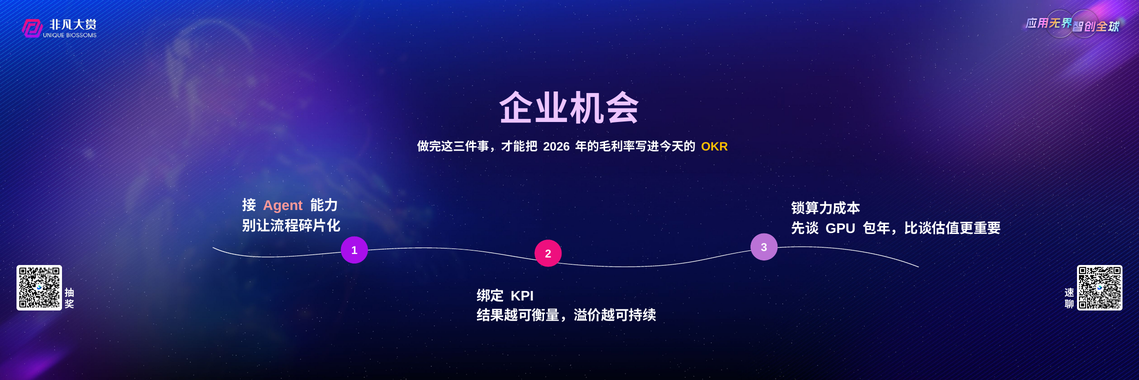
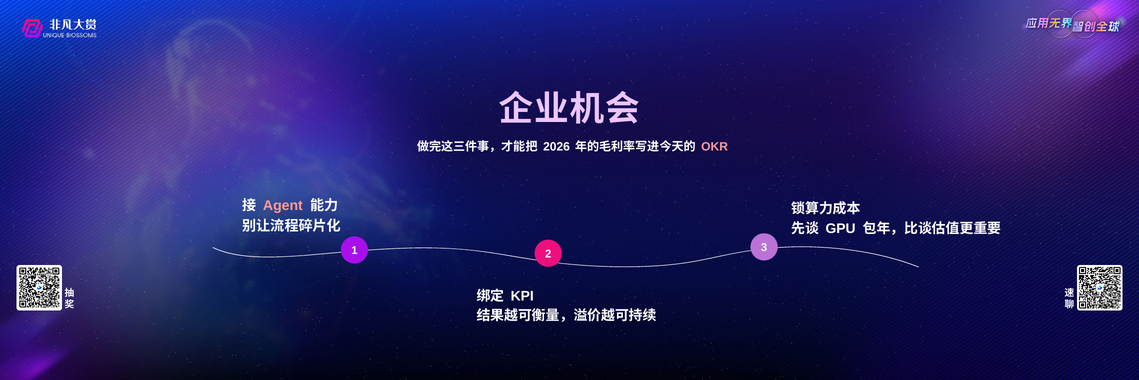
OKR colour: yellow -> pink
